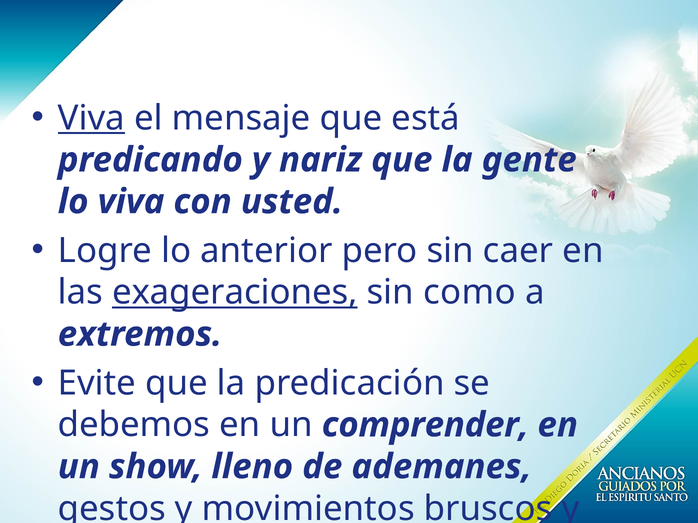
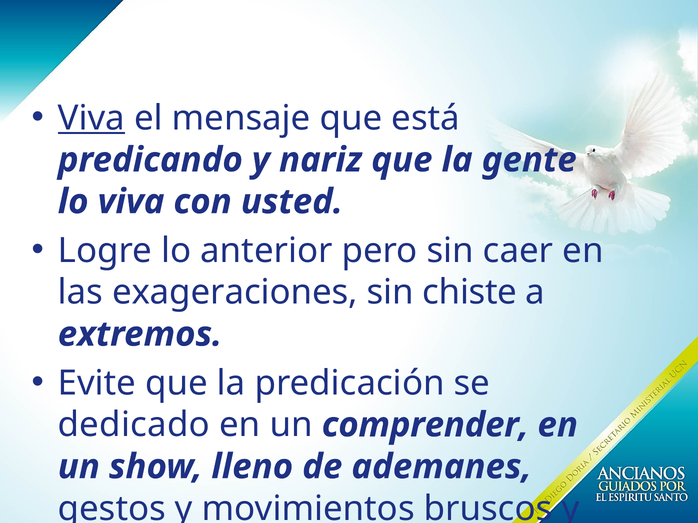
exageraciones underline: present -> none
como: como -> chiste
debemos: debemos -> dedicado
